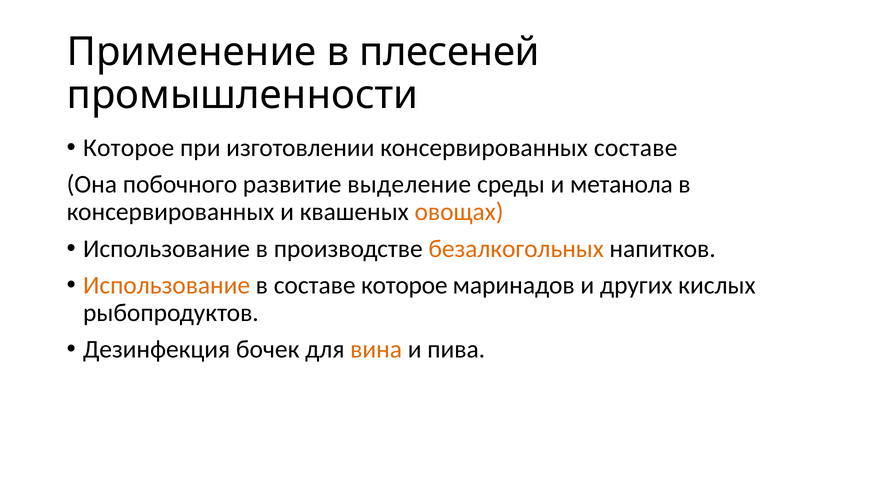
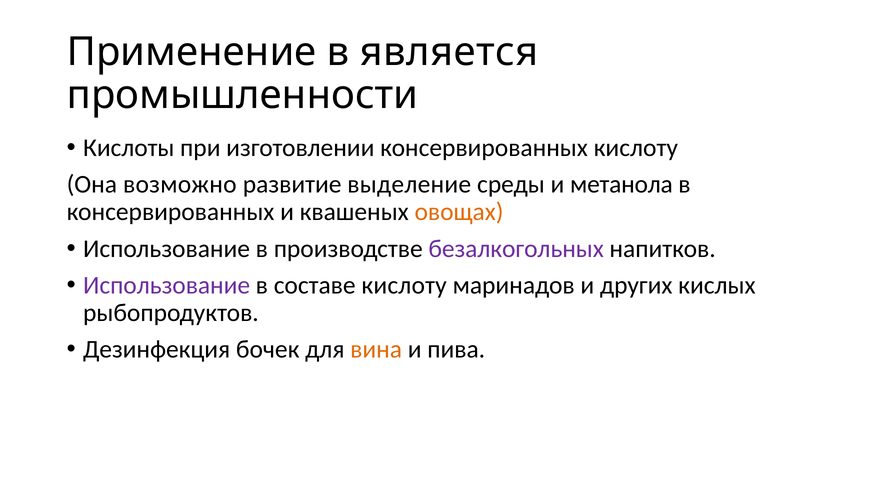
плесеней: плесеней -> является
Которое at (129, 148): Которое -> Кислоты
консервированных составе: составе -> кислоту
побочного: побочного -> возможно
безалкогольных colour: orange -> purple
Использование at (167, 285) colour: orange -> purple
составе которое: которое -> кислоту
